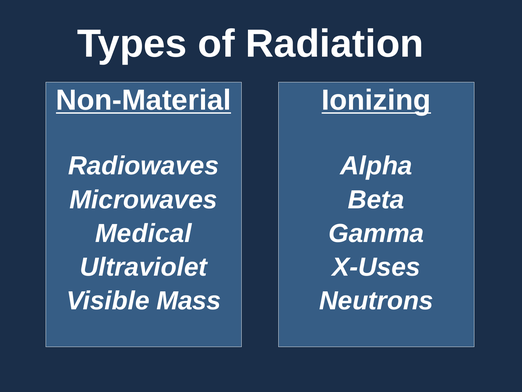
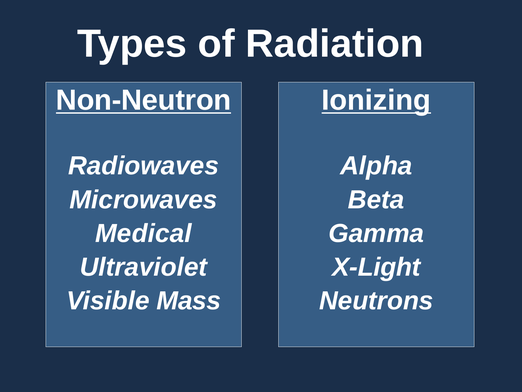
Non-Material: Non-Material -> Non-Neutron
X-Uses: X-Uses -> X-Light
